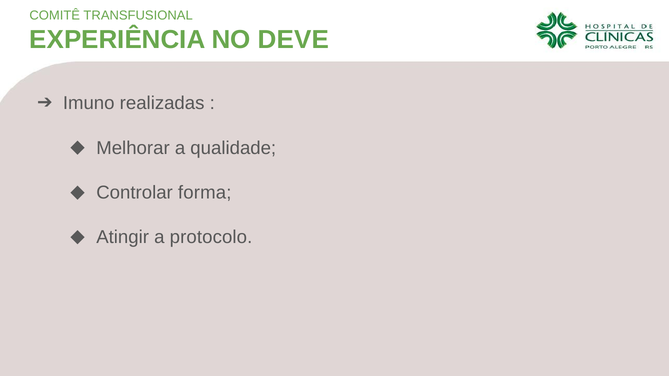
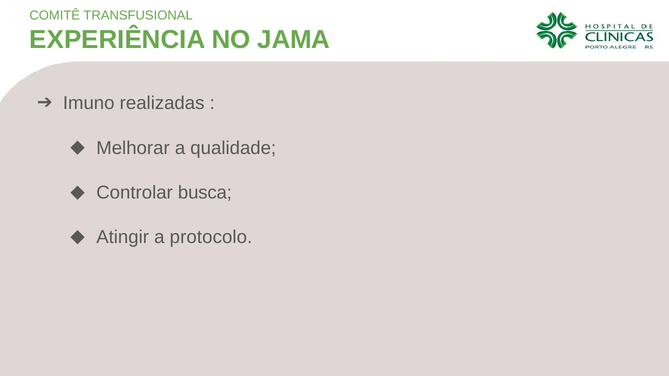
DEVE: DEVE -> JAMA
forma: forma -> busca
